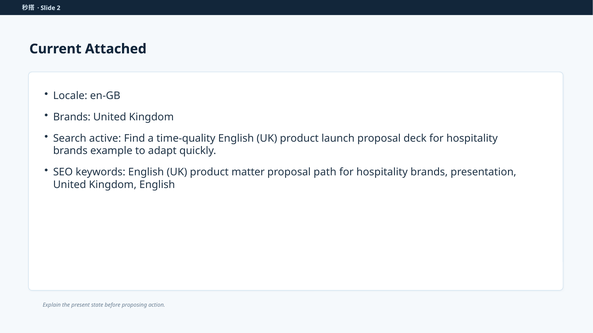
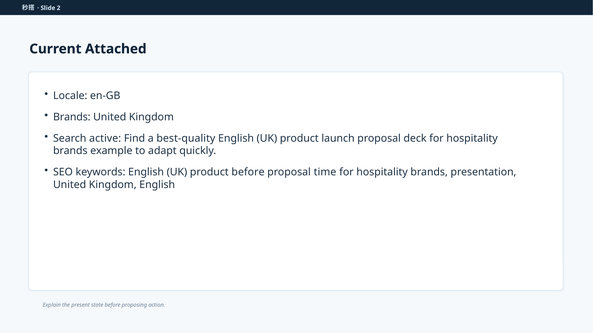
time-quality: time-quality -> best-quality
product matter: matter -> before
path: path -> time
